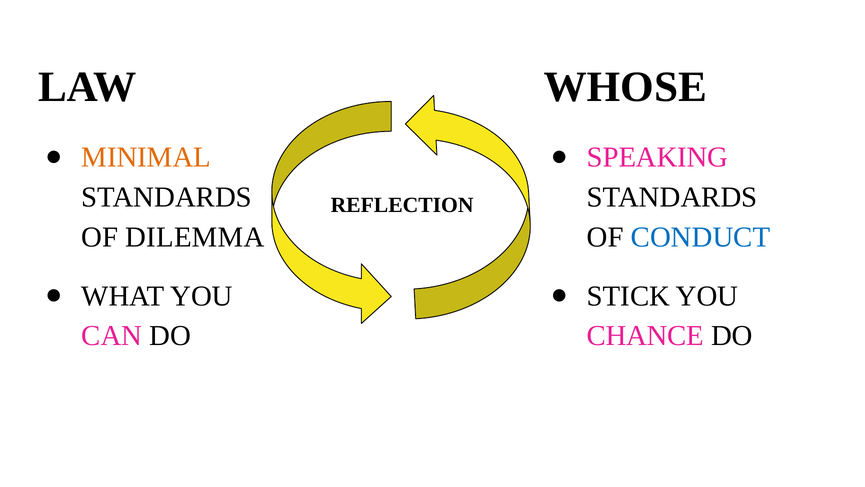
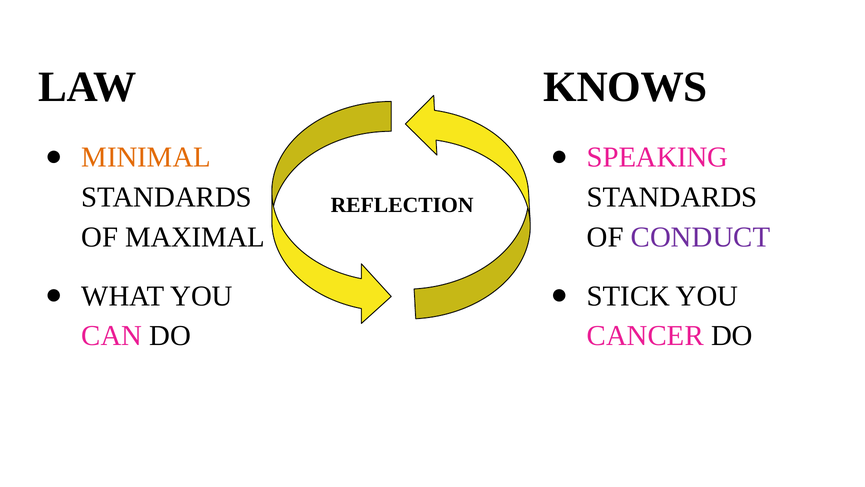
WHOSE: WHOSE -> KNOWS
DILEMMA: DILEMMA -> MAXIMAL
CONDUCT colour: blue -> purple
CHANCE: CHANCE -> CANCER
